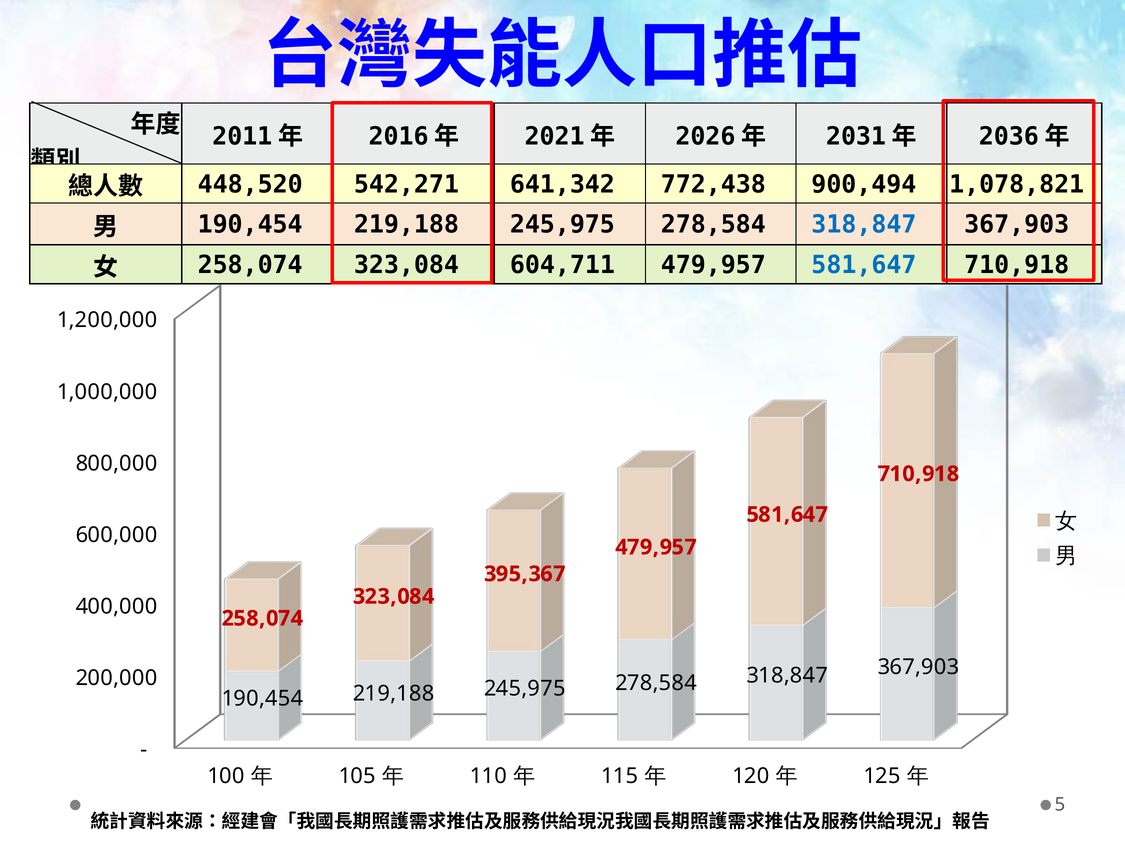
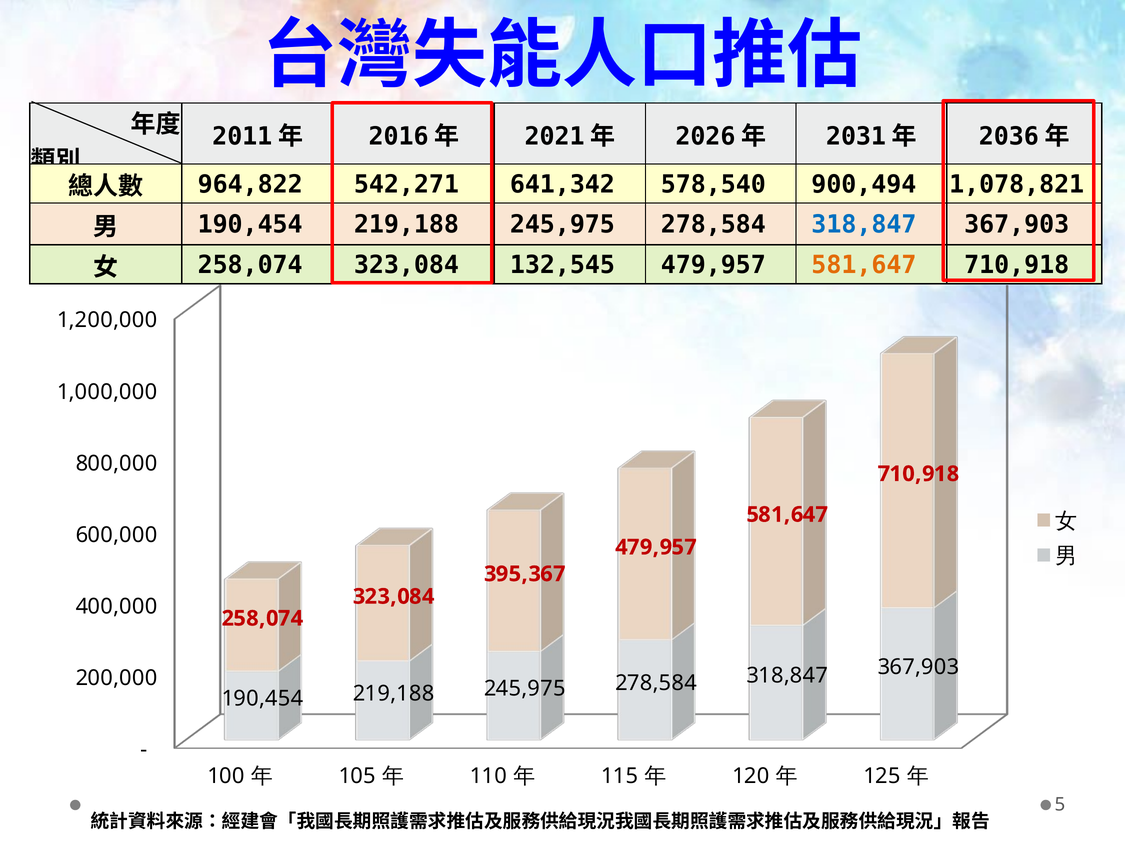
448,520: 448,520 -> 964,822
772,438: 772,438 -> 578,540
604,711: 604,711 -> 132,545
581,647 at (864, 265) colour: blue -> orange
